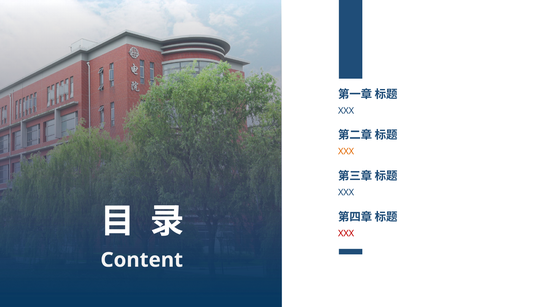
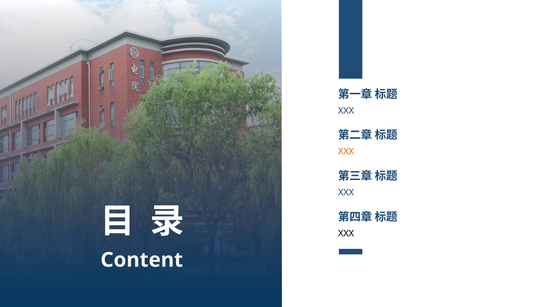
XXX at (346, 233) colour: red -> black
